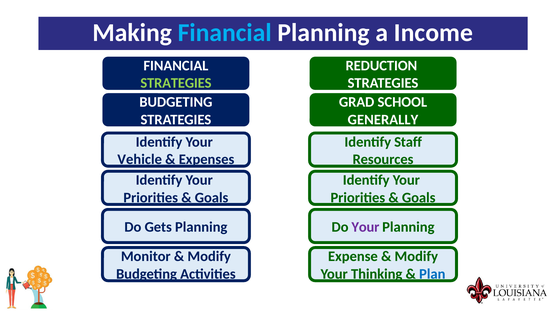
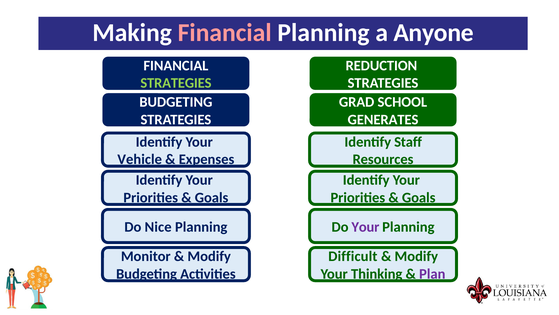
Financial at (225, 33) colour: light blue -> pink
Income: Income -> Anyone
GENERALLY: GENERALLY -> GENERATES
Gets: Gets -> Nice
Expense: Expense -> Difficult
Plan colour: blue -> purple
